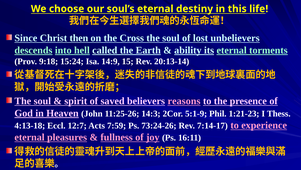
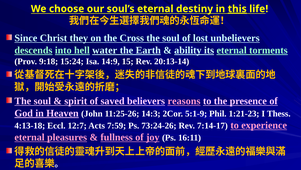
this underline: none -> present
then: then -> they
called: called -> water
